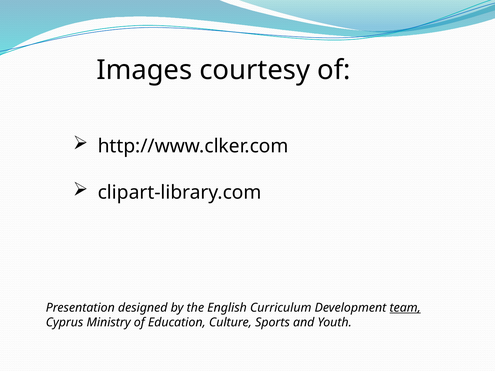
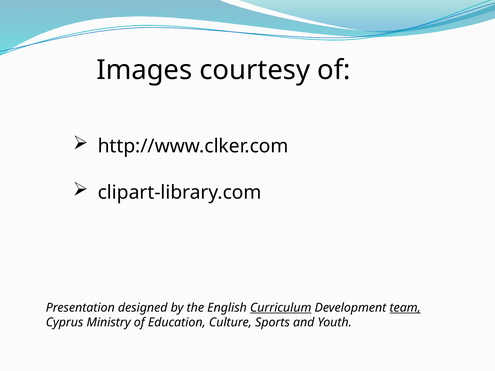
Curriculum underline: none -> present
